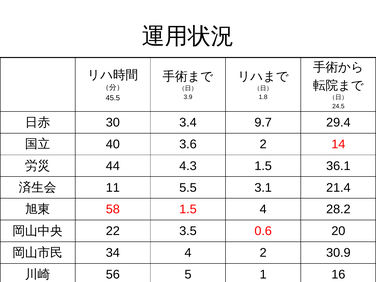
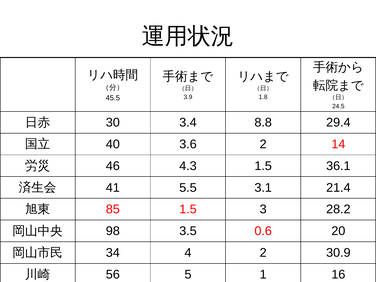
9.7: 9.7 -> 8.8
44: 44 -> 46
11: 11 -> 41
58: 58 -> 85
1.5 4: 4 -> 3
22: 22 -> 98
